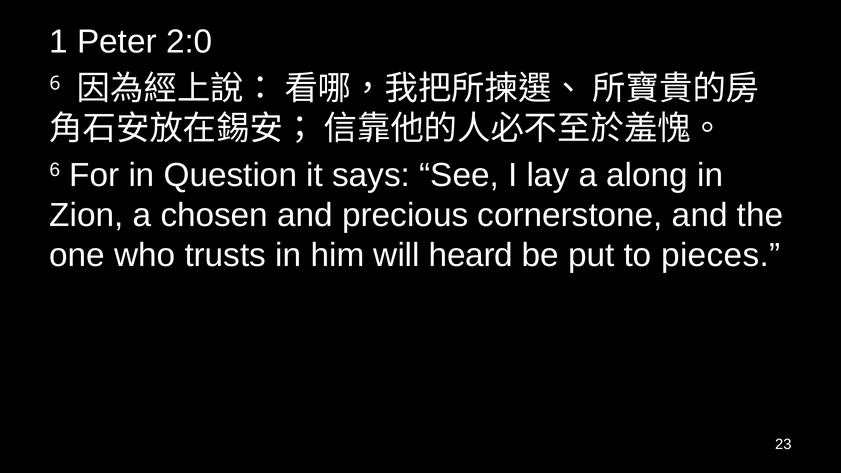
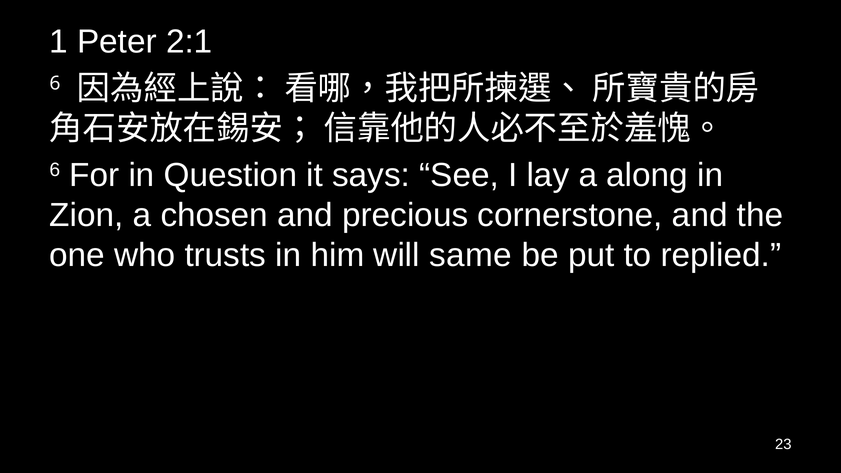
2:0: 2:0 -> 2:1
heard: heard -> same
pieces: pieces -> replied
